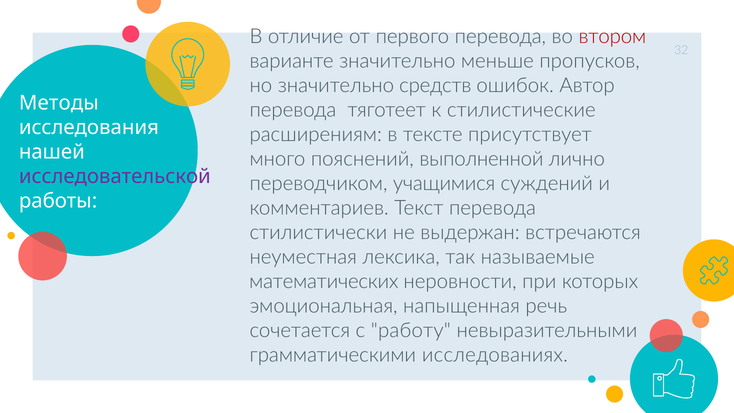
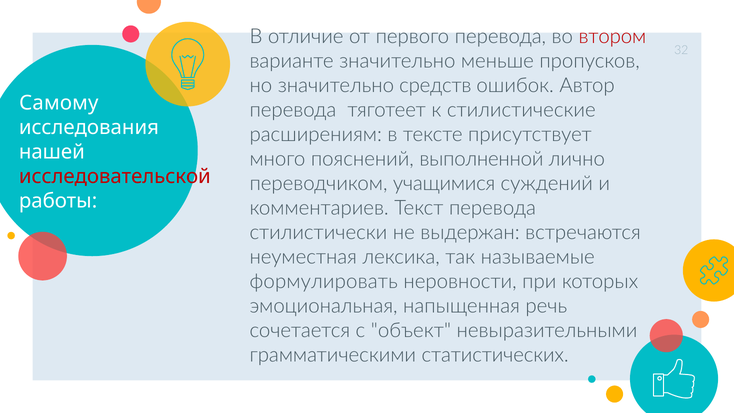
Методы: Методы -> Самому
исследовательской colour: purple -> red
математических: математических -> формулировать
работу: работу -> объект
исследованиях: исследованиях -> статистических
